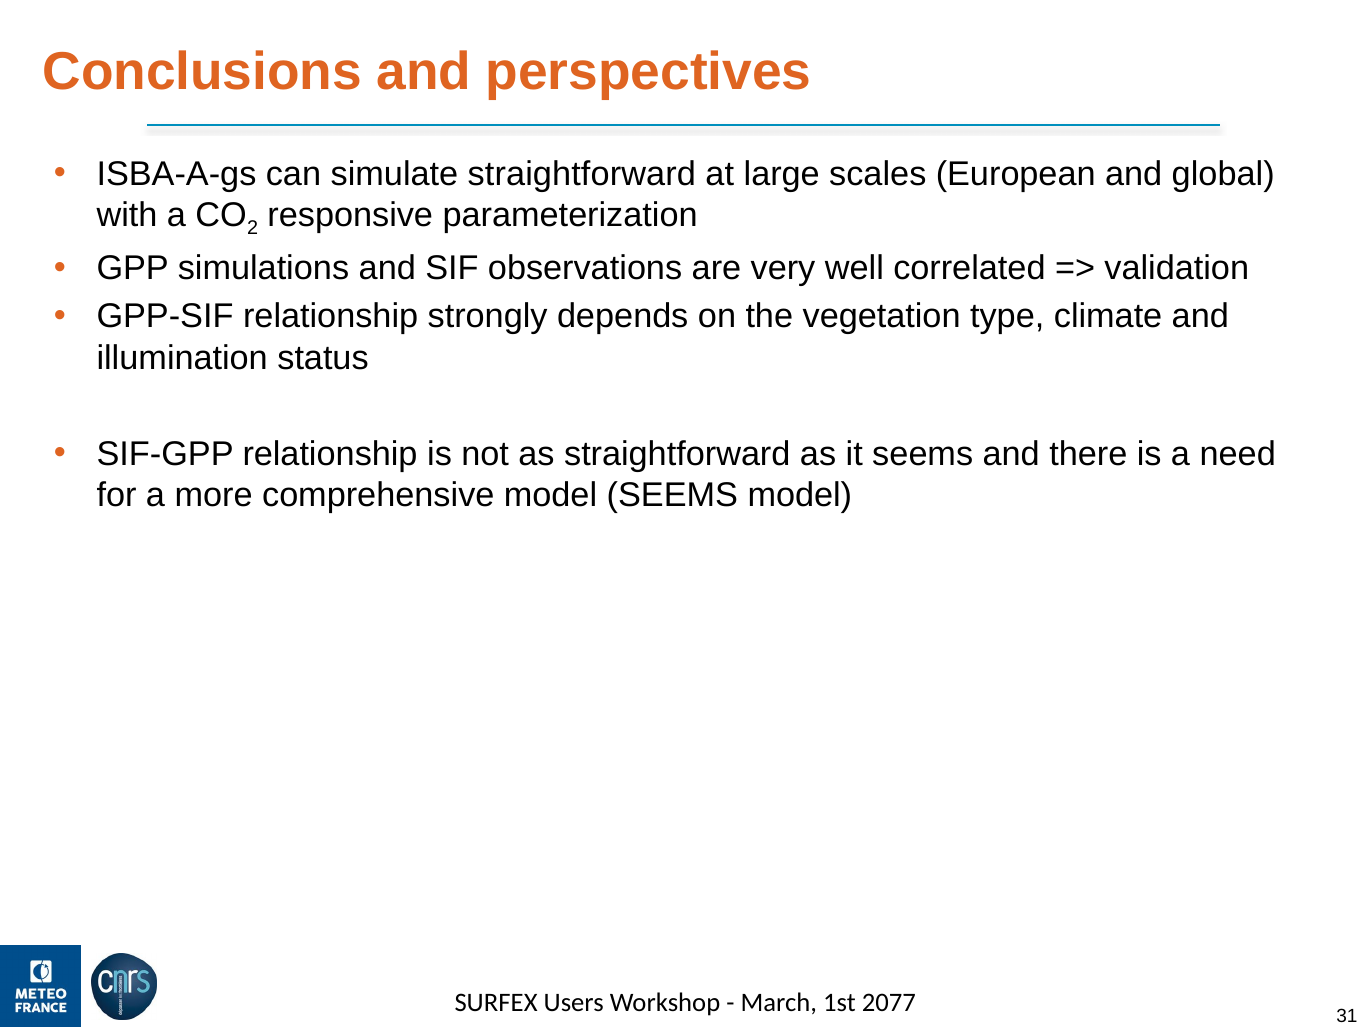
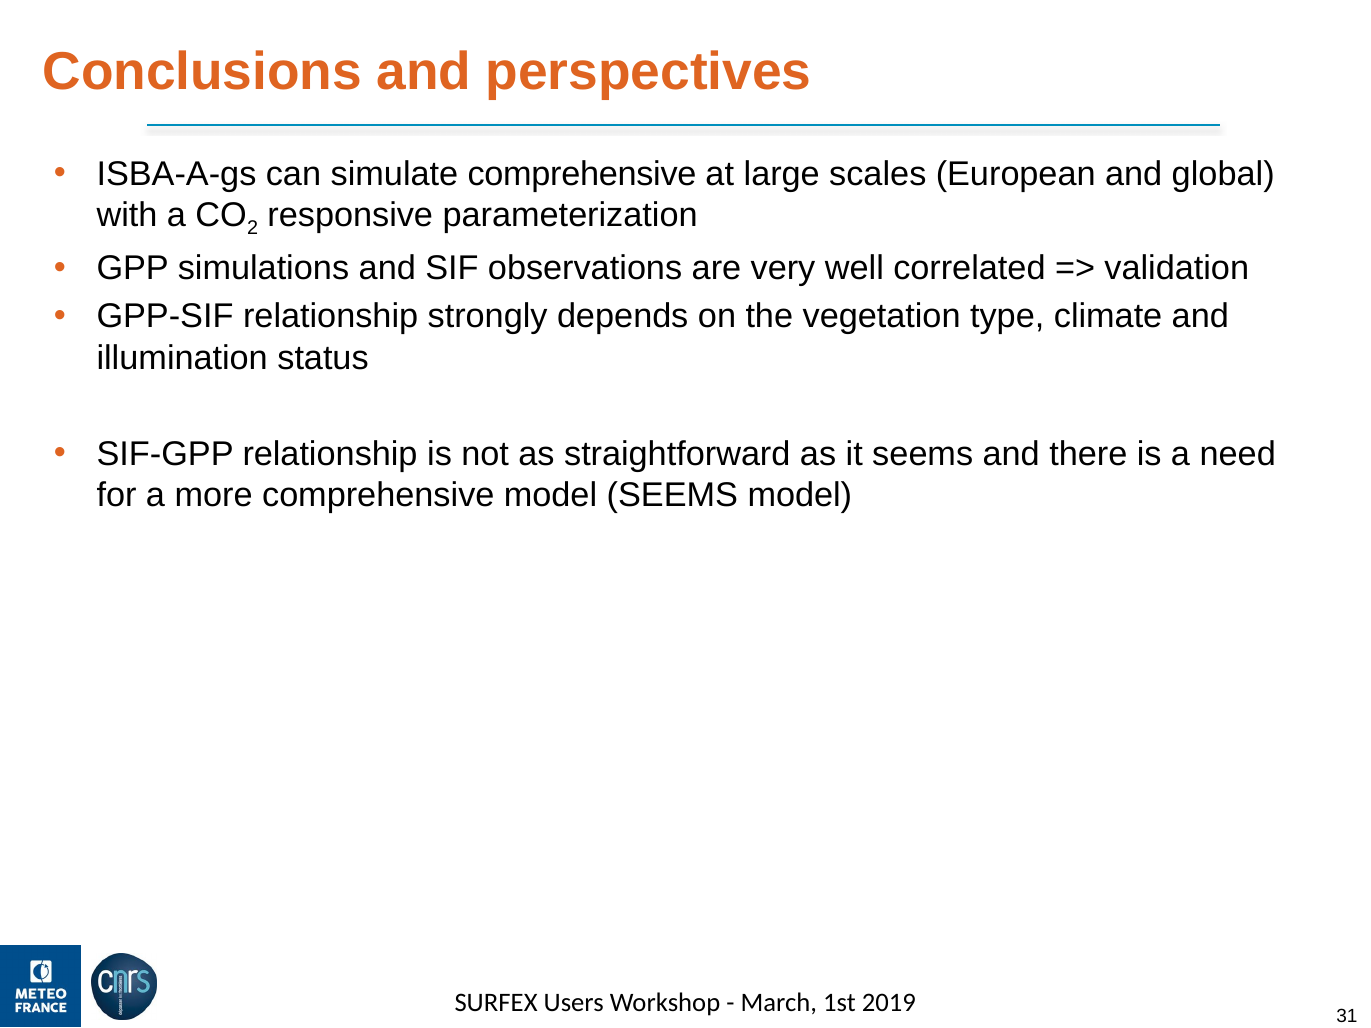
simulate straightforward: straightforward -> comprehensive
2077: 2077 -> 2019
